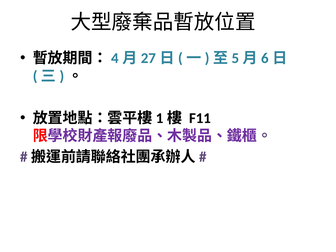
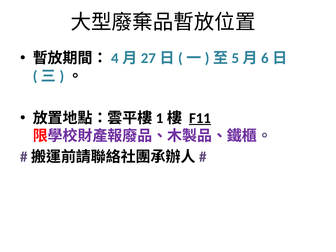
F11 underline: none -> present
